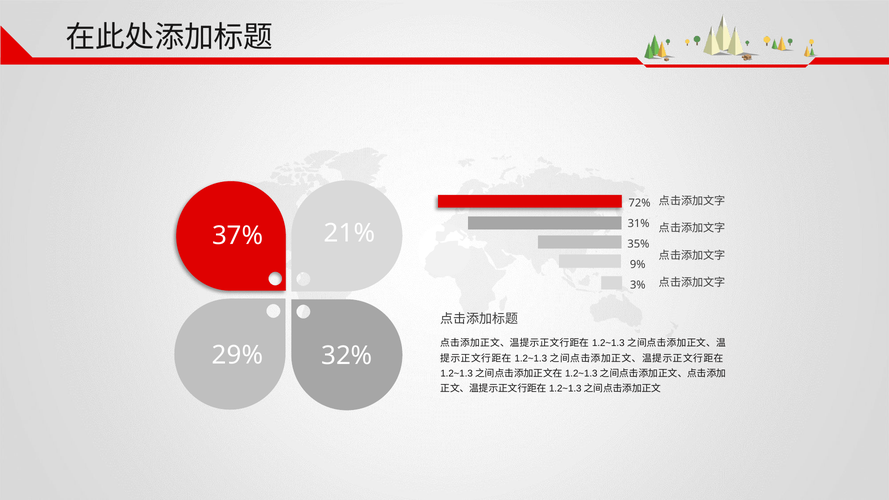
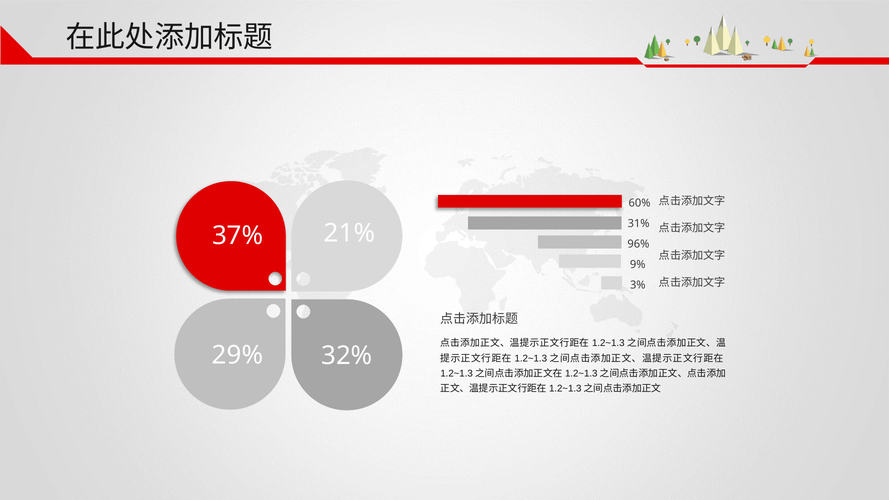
72%: 72% -> 60%
35%: 35% -> 96%
